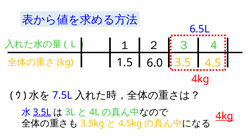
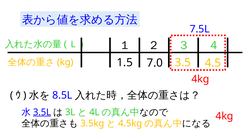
6.5L: 6.5L -> 7.5L
6.0: 6.0 -> 7.0
7.5L: 7.5L -> 8.5L
4kg at (224, 116) underline: present -> none
